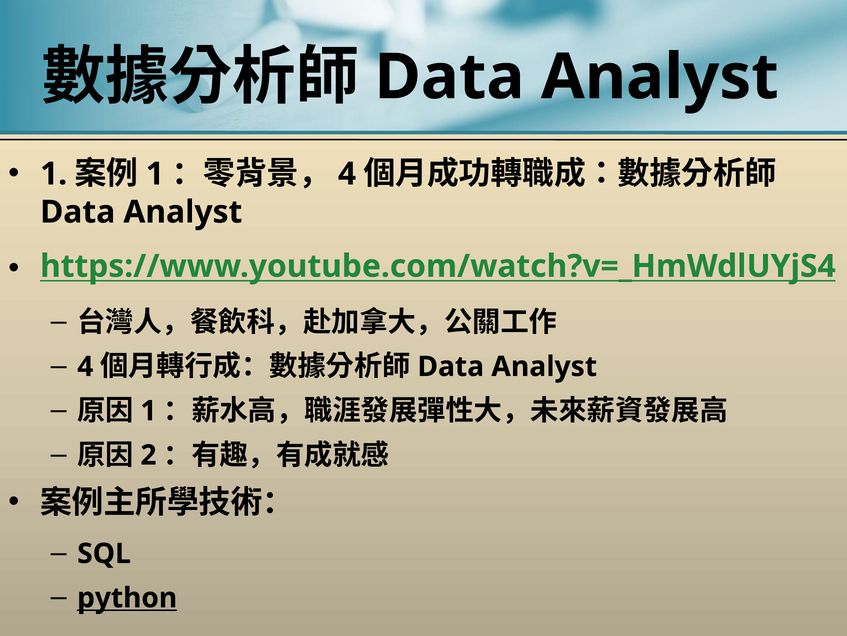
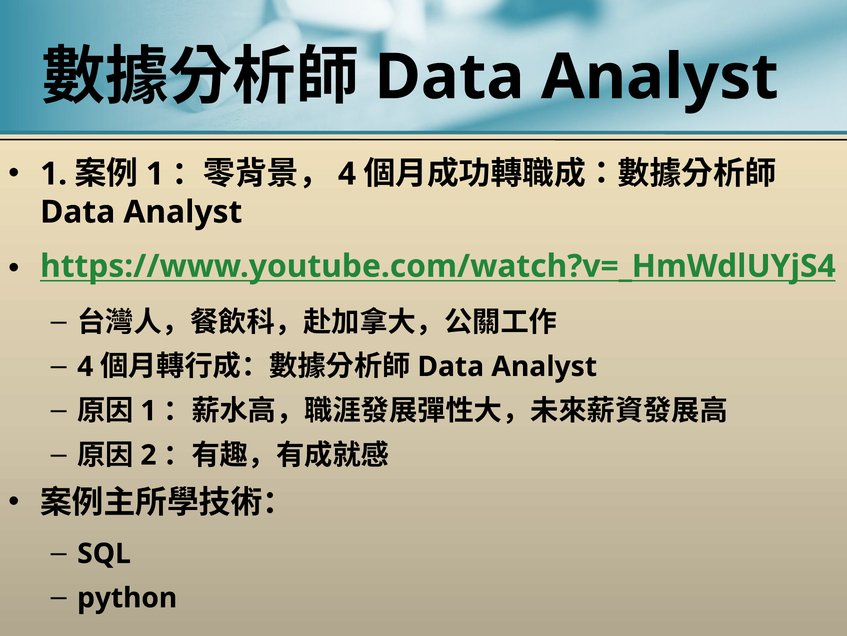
python underline: present -> none
